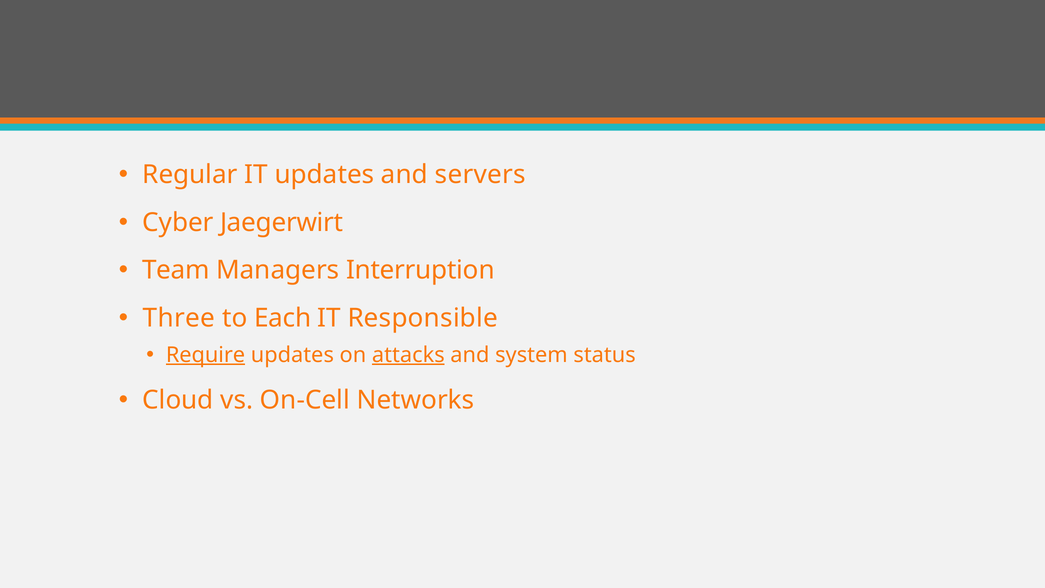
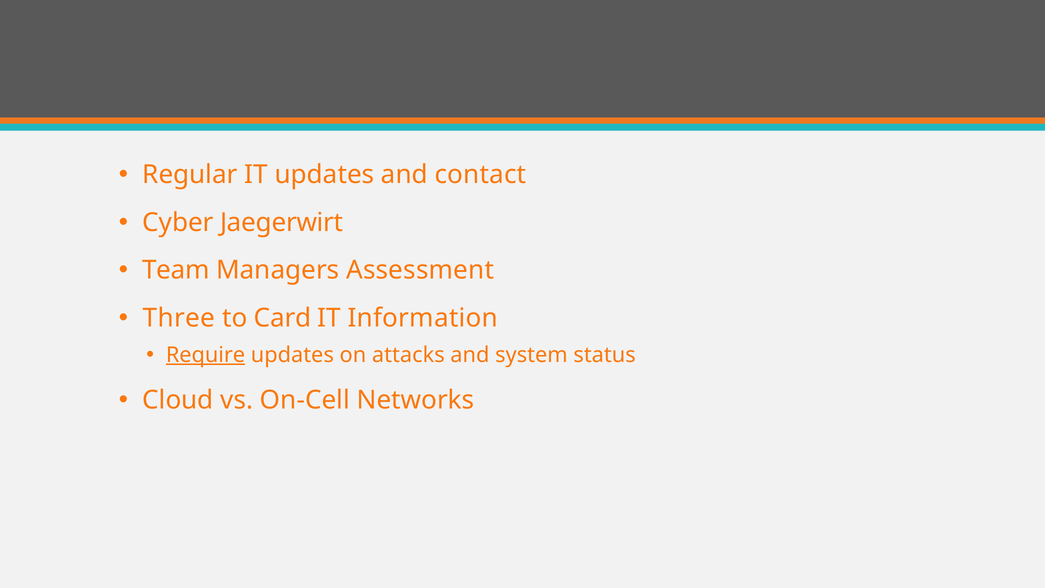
servers: servers -> contact
Interruption: Interruption -> Assessment
Each: Each -> Card
Responsible: Responsible -> Information
attacks underline: present -> none
